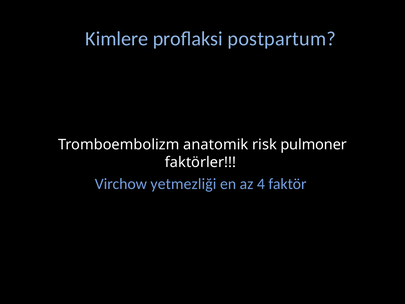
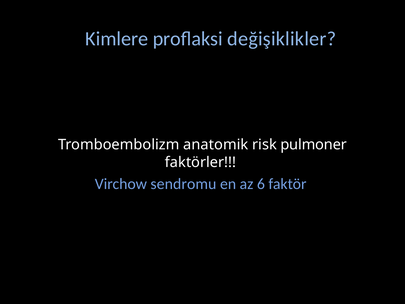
postpartum: postpartum -> değişiklikler
yetmezliği: yetmezliği -> sendromu
4: 4 -> 6
